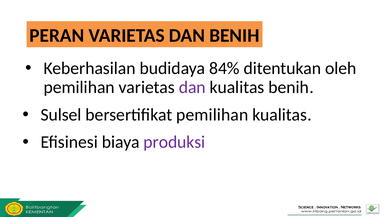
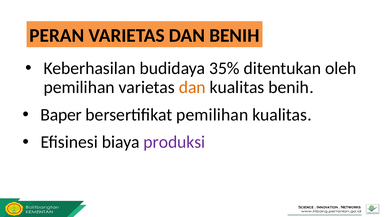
84%: 84% -> 35%
dan at (192, 87) colour: purple -> orange
Sulsel: Sulsel -> Baper
